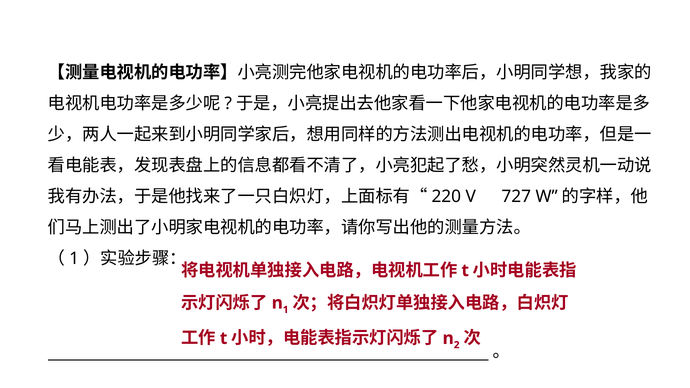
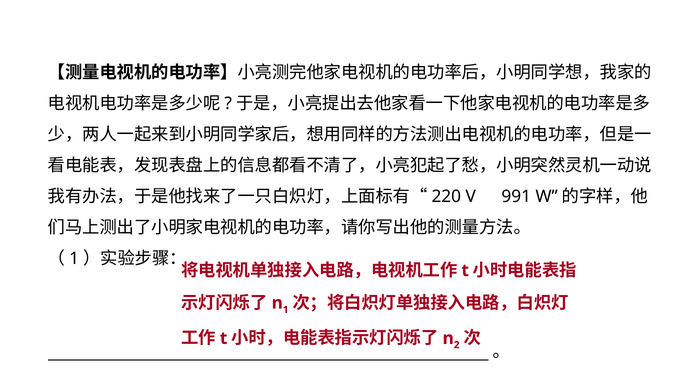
727: 727 -> 991
